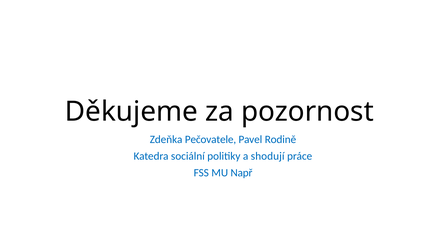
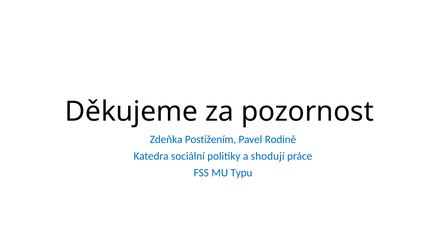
Pečovatele: Pečovatele -> Postižením
Např: Např -> Typu
